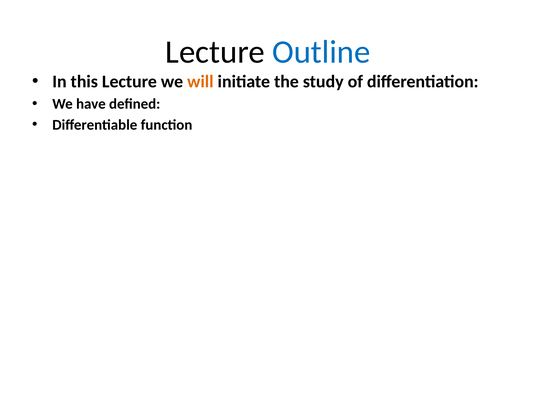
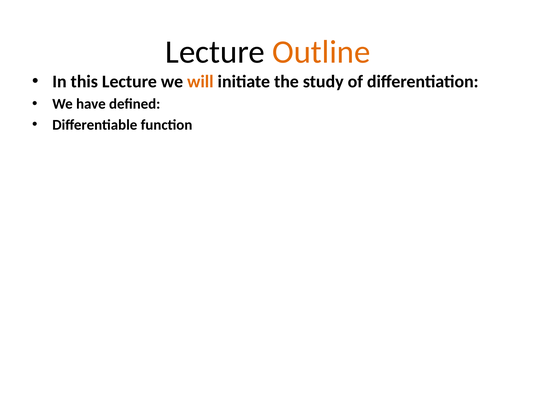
Outline colour: blue -> orange
